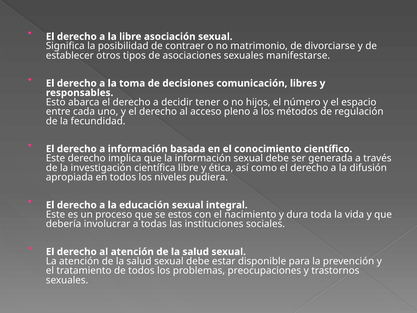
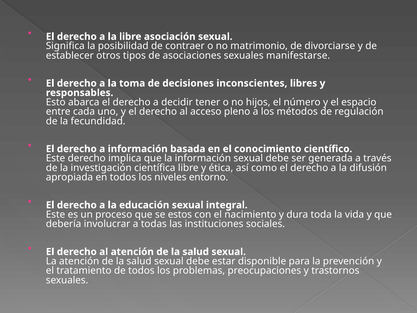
comunicación: comunicación -> inconscientes
pudiera: pudiera -> entorno
